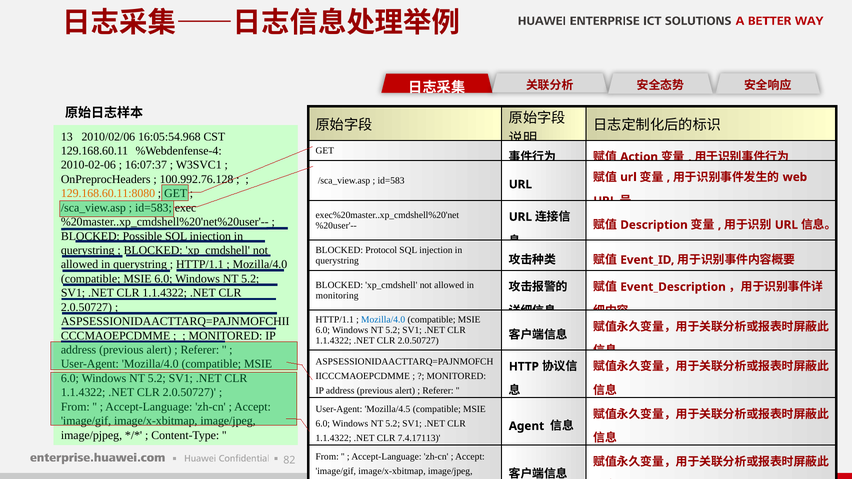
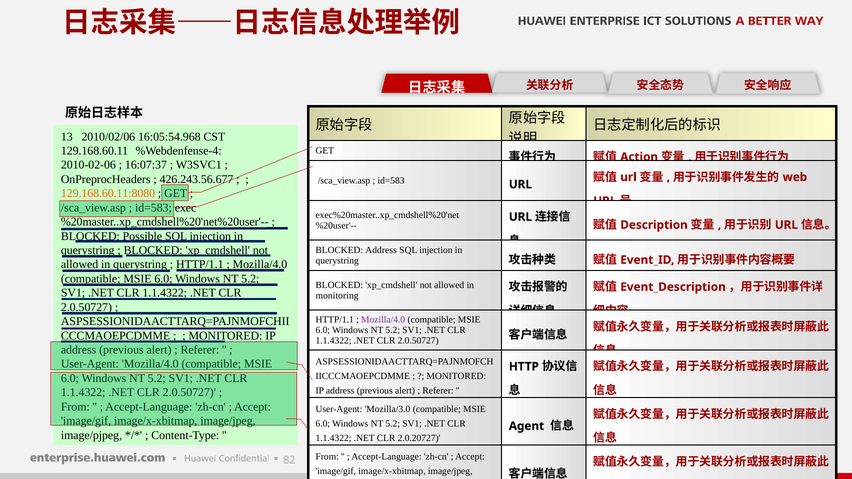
100.992.76.128: 100.992.76.128 -> 426.243.56.677
BLOCKED Protocol: Protocol -> Address
Mozilla/4.0 at (383, 320) colour: blue -> purple
Mozilla/4.5: Mozilla/4.5 -> Mozilla/3.0
7.4.17113: 7.4.17113 -> 2.0.20727
